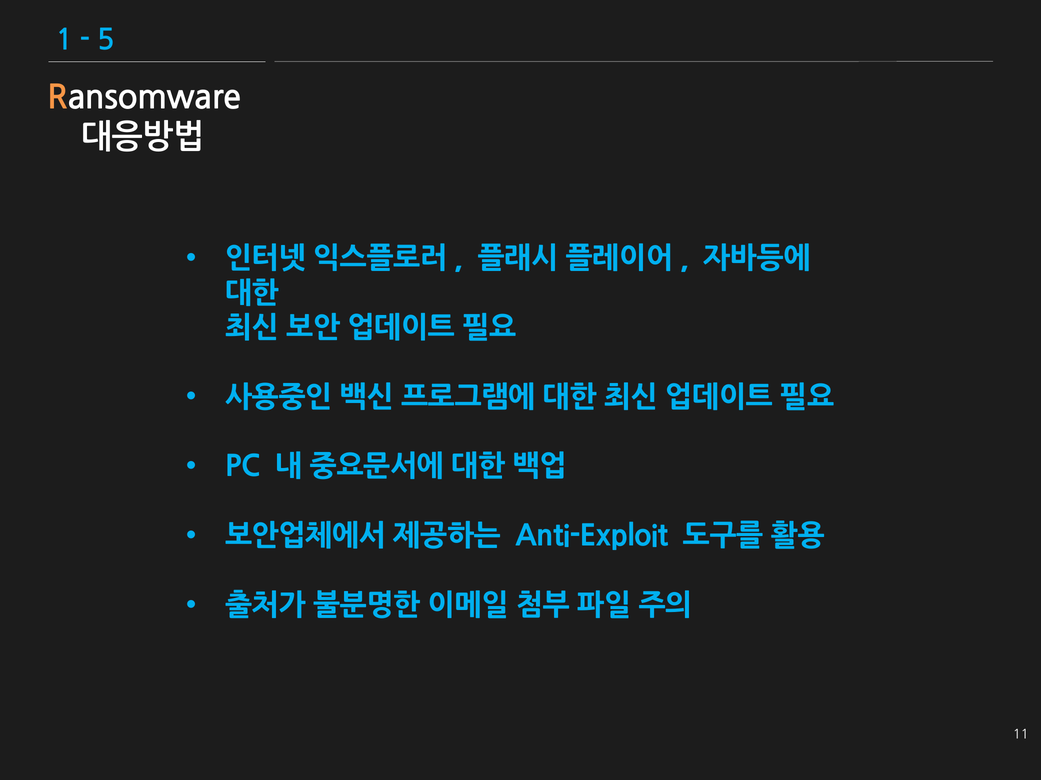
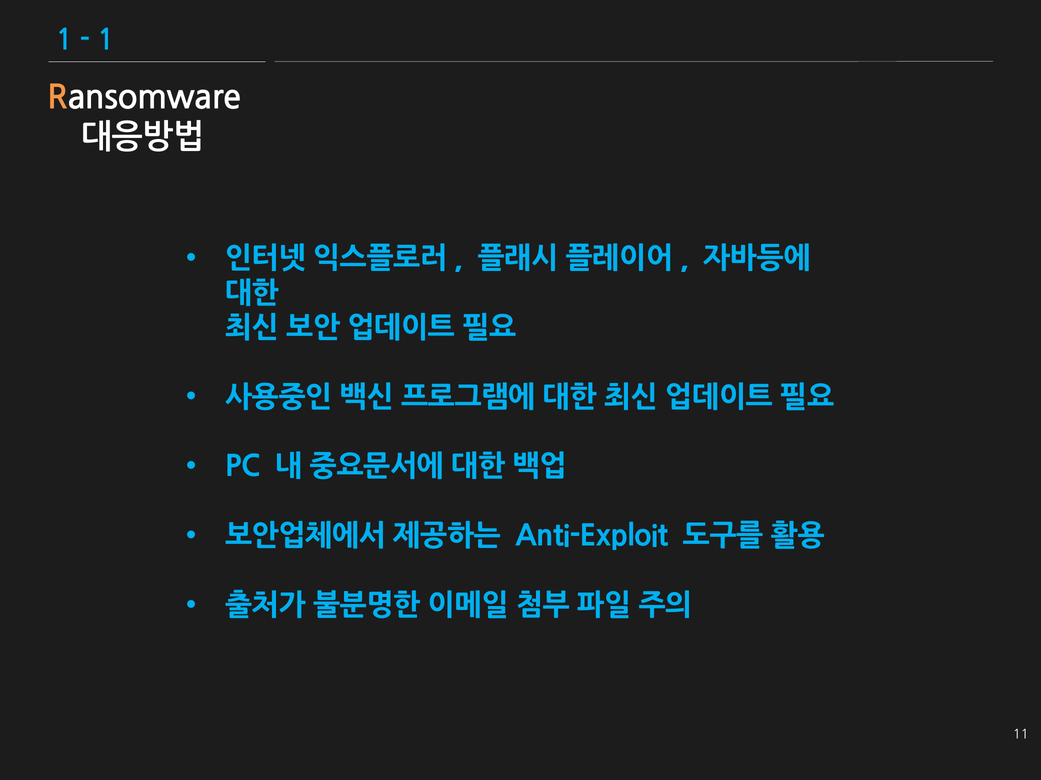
5 at (106, 40): 5 -> 1
